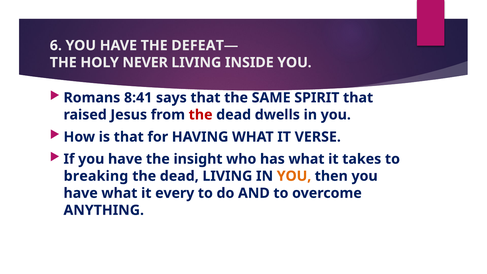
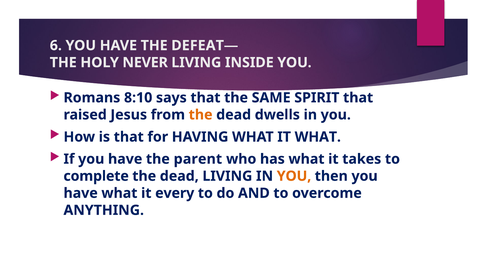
8:41: 8:41 -> 8:10
the at (201, 115) colour: red -> orange
IT VERSE: VERSE -> WHAT
insight: insight -> parent
breaking: breaking -> complete
